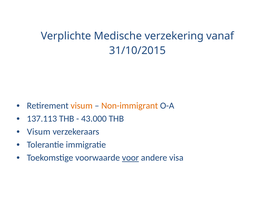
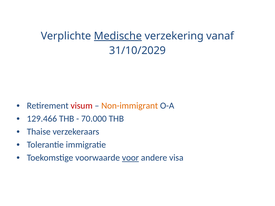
Medische underline: none -> present
31/10/2015: 31/10/2015 -> 31/10/2029
visum at (82, 106) colour: orange -> red
137.113: 137.113 -> 129.466
43.000: 43.000 -> 70.000
Visum at (39, 132): Visum -> Thaise
